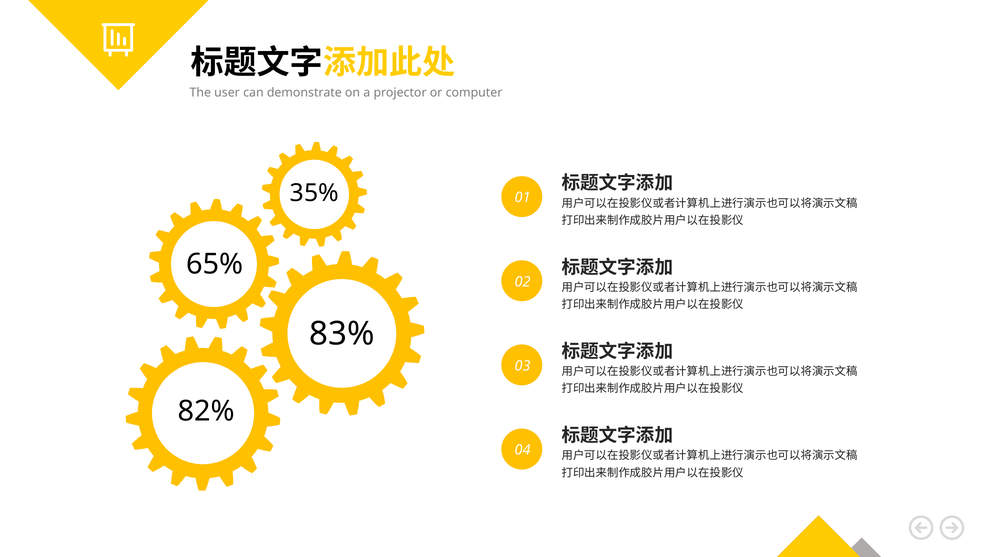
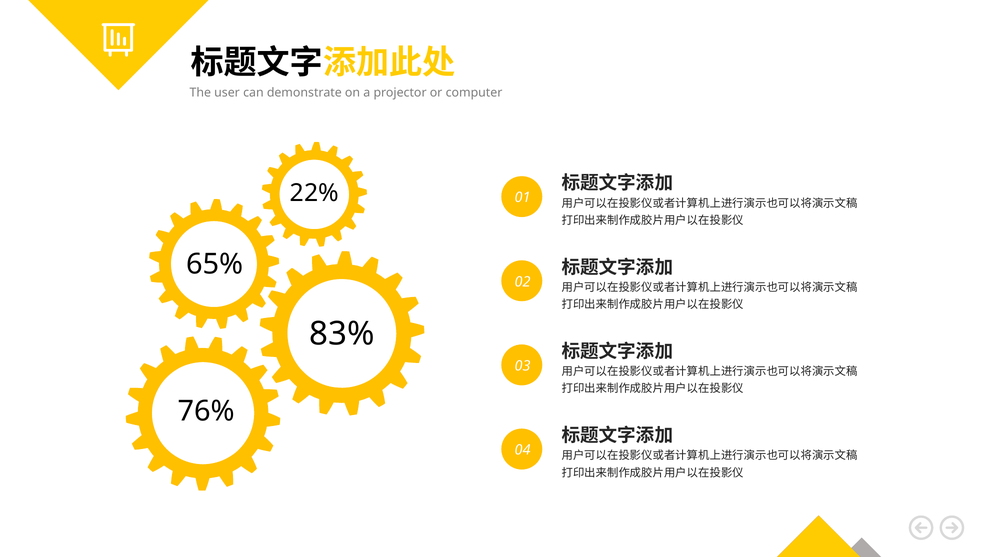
35%: 35% -> 22%
82%: 82% -> 76%
